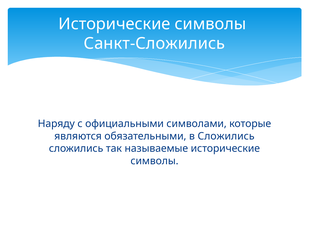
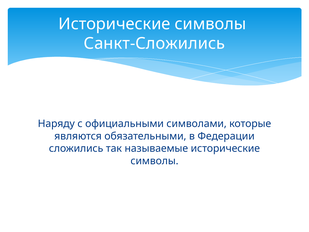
в Сложились: Сложились -> Федерации
